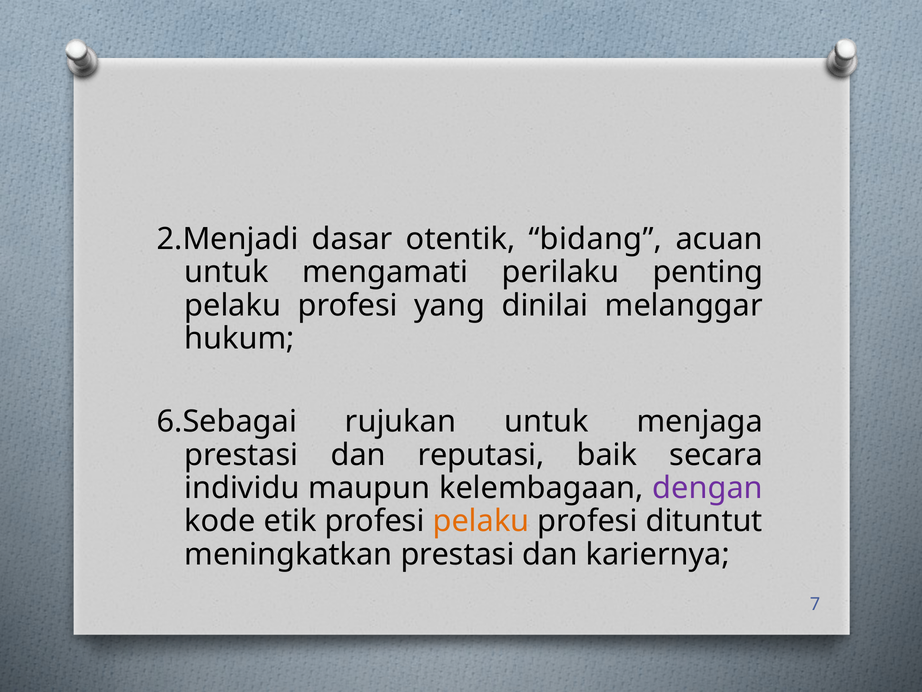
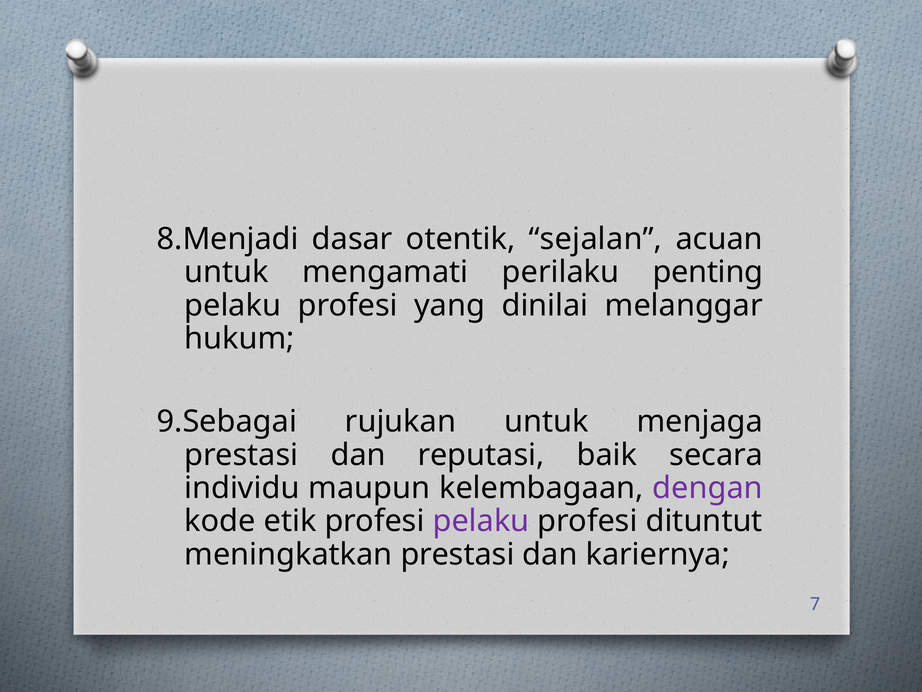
2.Menjadi: 2.Menjadi -> 8.Menjadi
bidang: bidang -> sejalan
6.Sebagai: 6.Sebagai -> 9.Sebagai
pelaku at (481, 521) colour: orange -> purple
